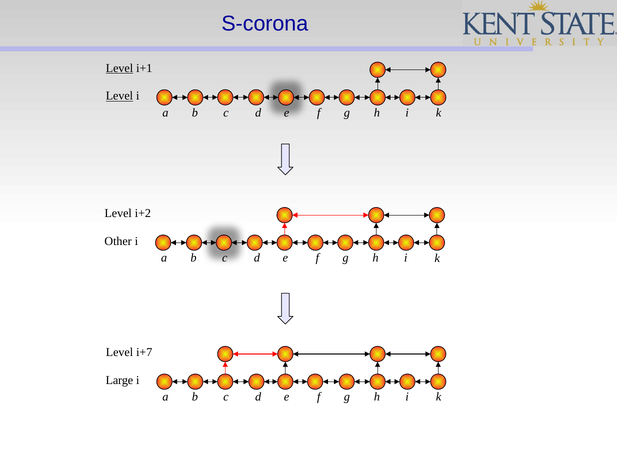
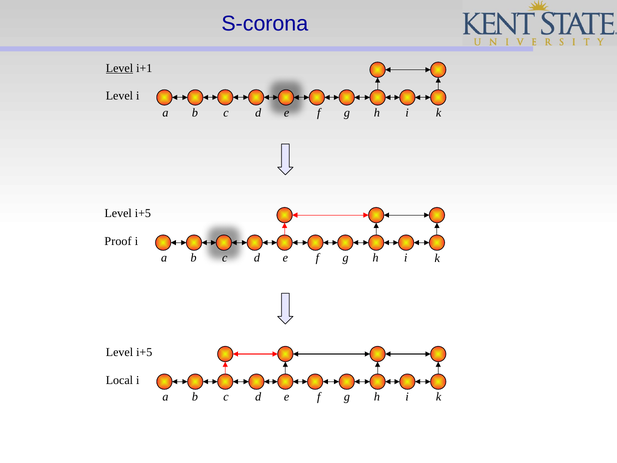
Level at (119, 96) underline: present -> none
i+2 at (143, 213): i+2 -> i+5
Other: Other -> Proof
i+7 at (144, 352): i+7 -> i+5
Large: Large -> Local
